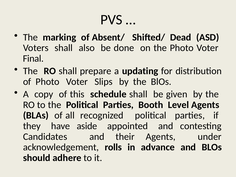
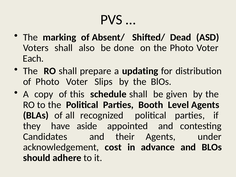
Final: Final -> Each
rolls: rolls -> cost
